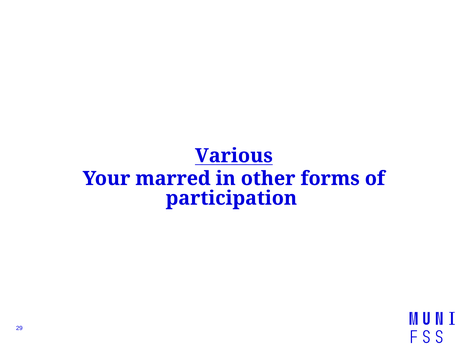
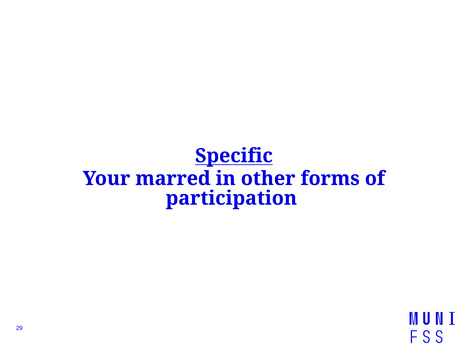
Various: Various -> Specific
